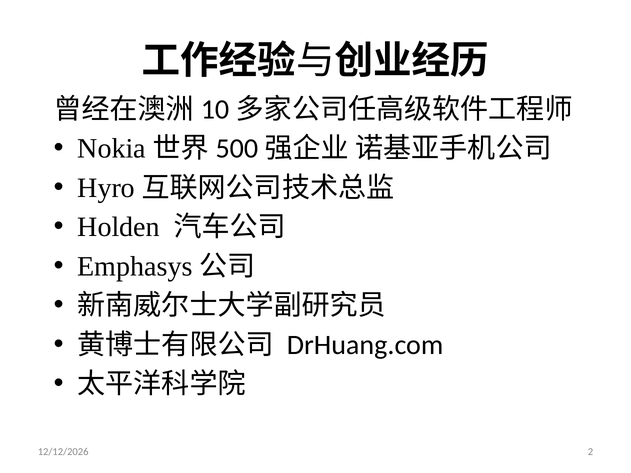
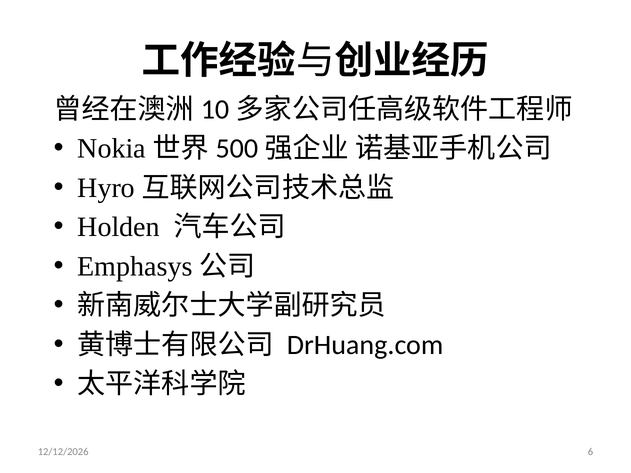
2: 2 -> 6
